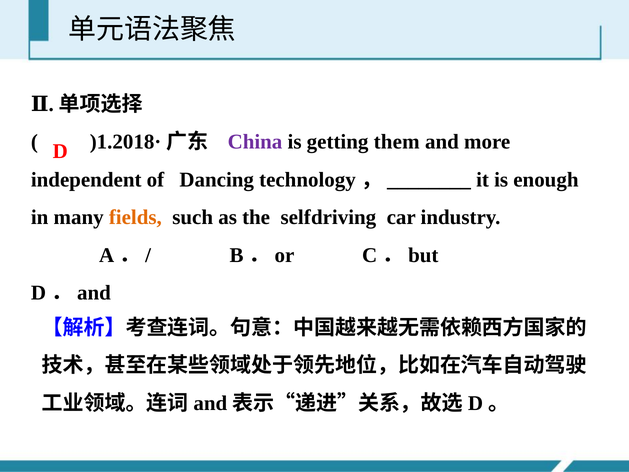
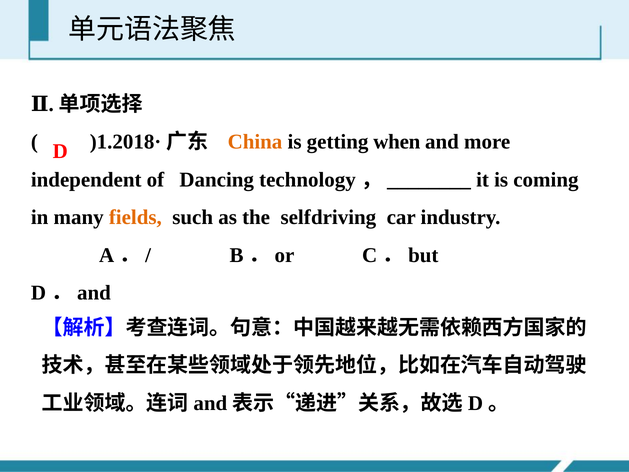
China colour: purple -> orange
them: them -> when
enough: enough -> coming
